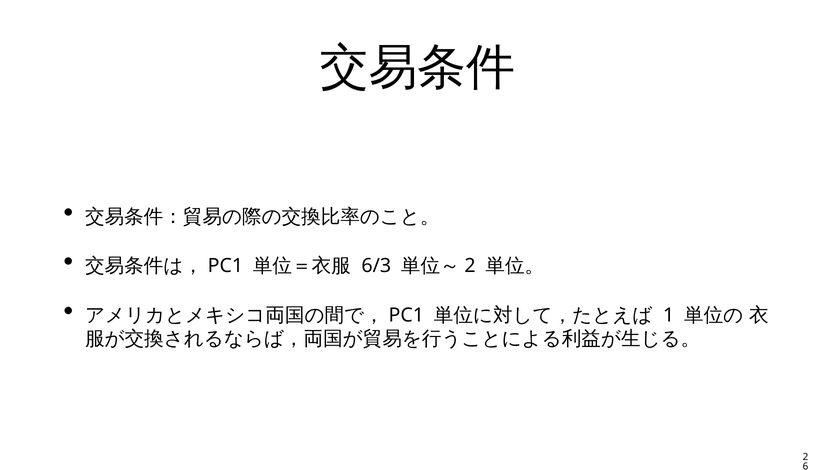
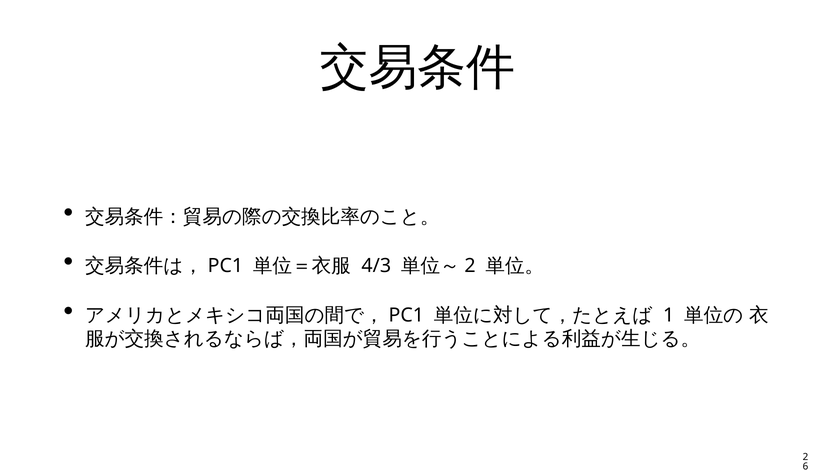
6/3: 6/3 -> 4/3
